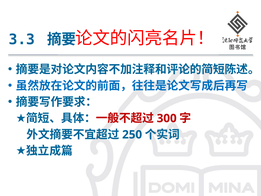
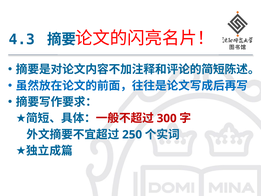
3.3: 3.3 -> 4.3
